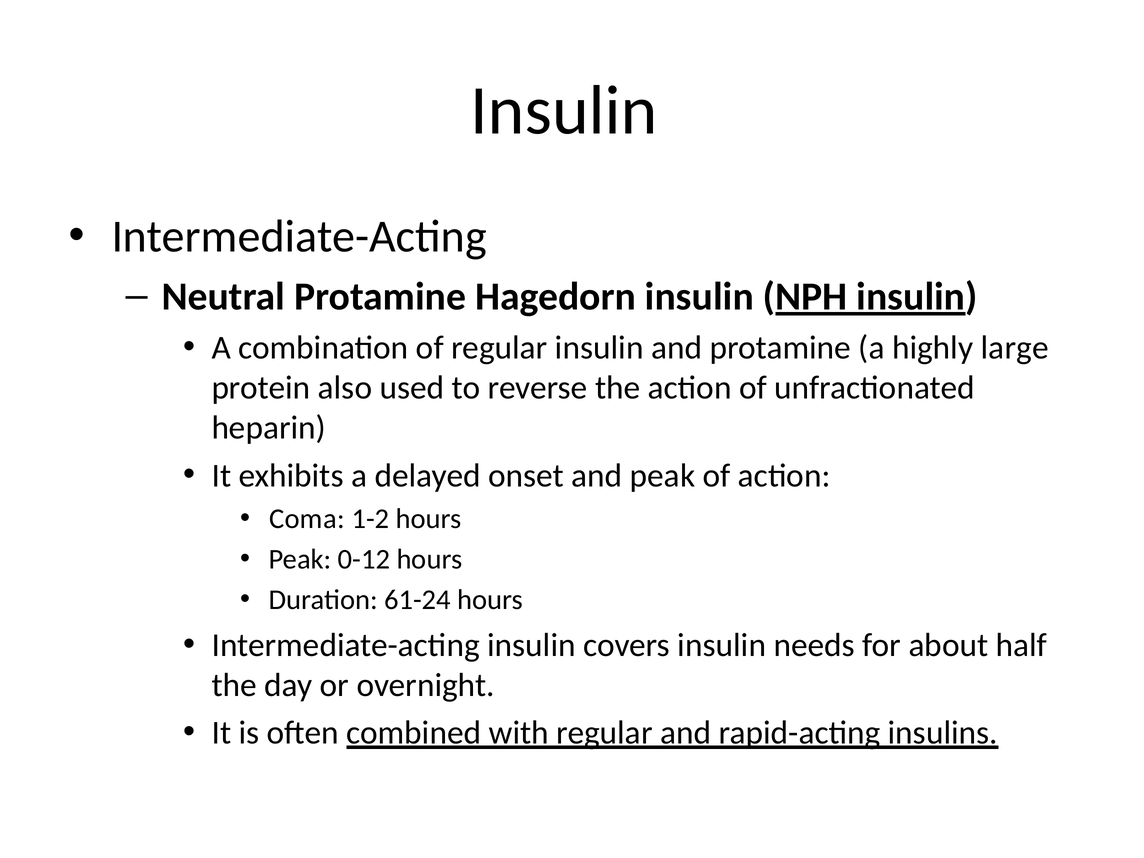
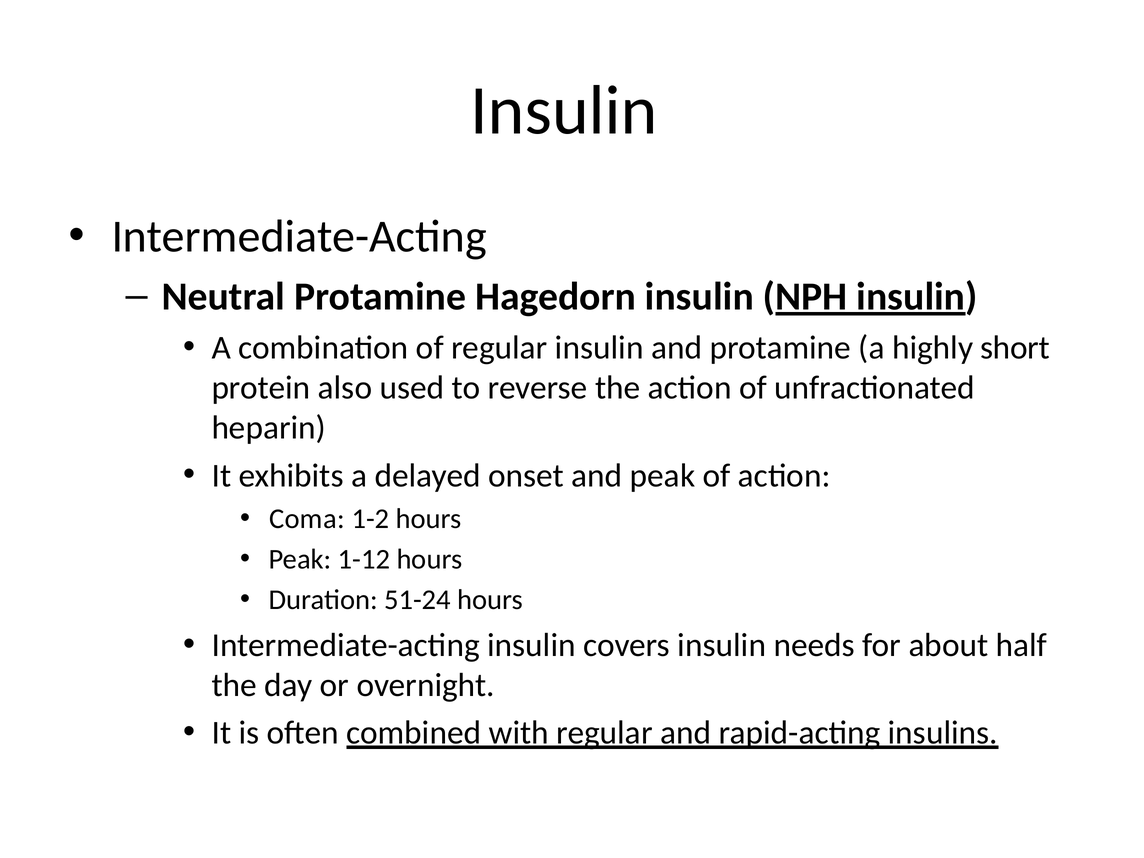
large: large -> short
0-12: 0-12 -> 1-12
61-24: 61-24 -> 51-24
